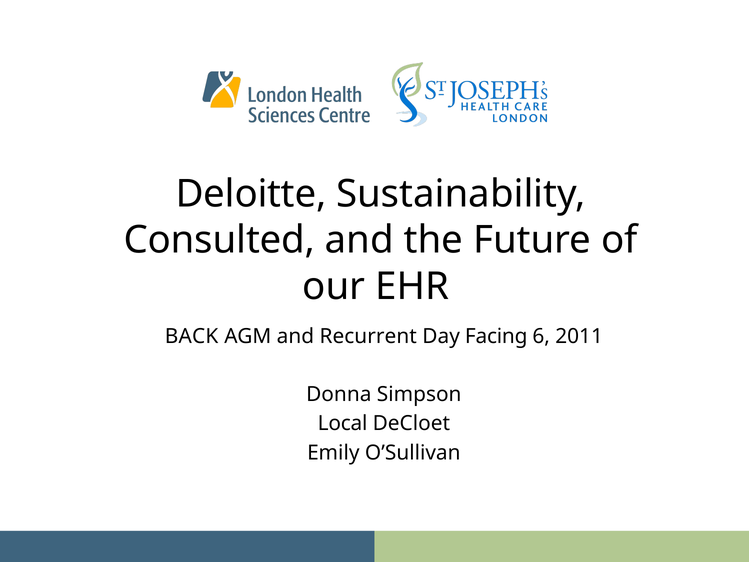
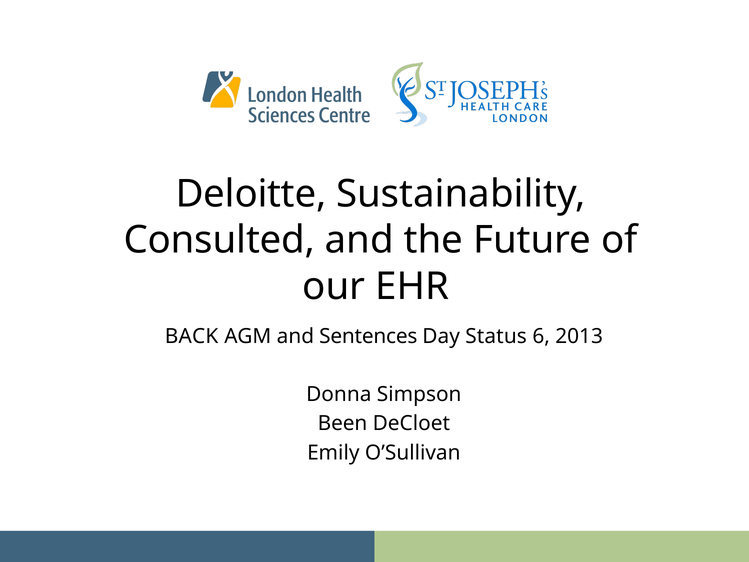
Recurrent: Recurrent -> Sentences
Facing: Facing -> Status
2011: 2011 -> 2013
Local: Local -> Been
